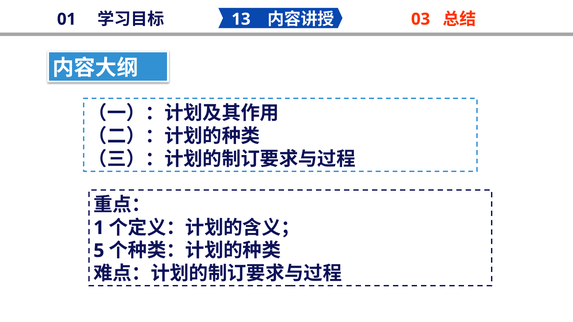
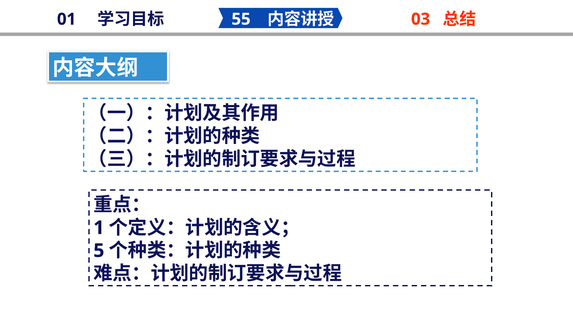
13: 13 -> 55
